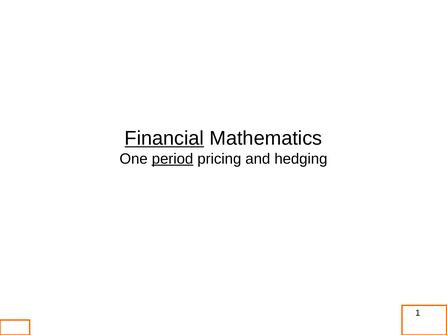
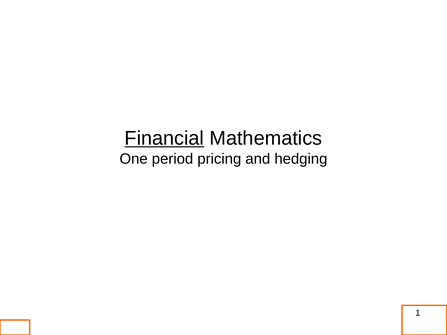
period underline: present -> none
